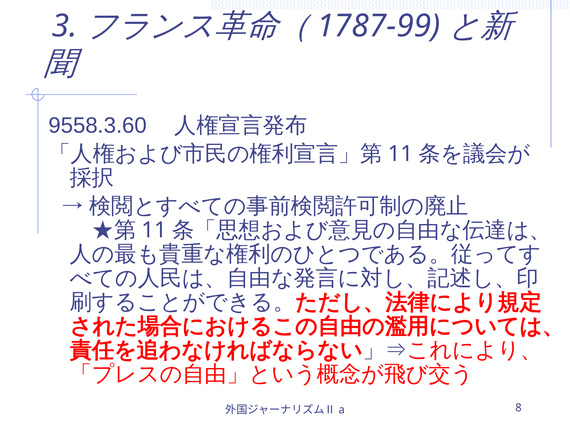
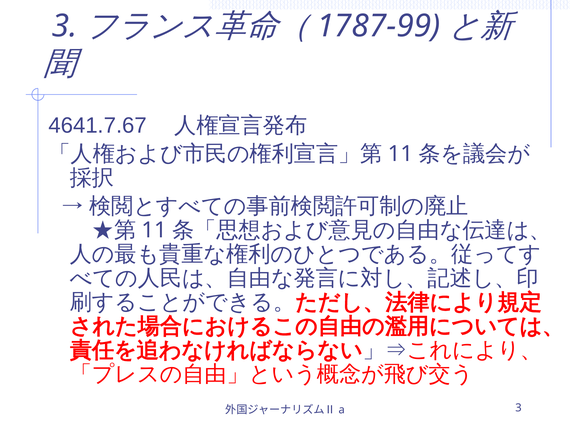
9558.3.60: 9558.3.60 -> 4641.7.67
8 at (518, 407): 8 -> 3
